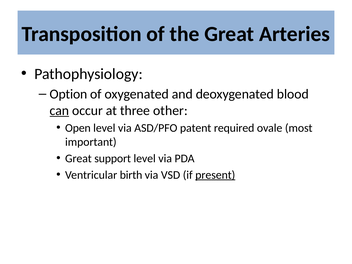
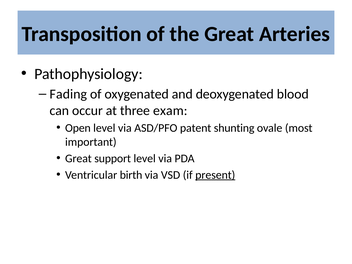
Option: Option -> Fading
can underline: present -> none
other: other -> exam
required: required -> shunting
